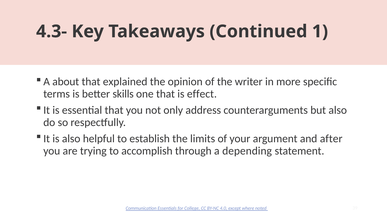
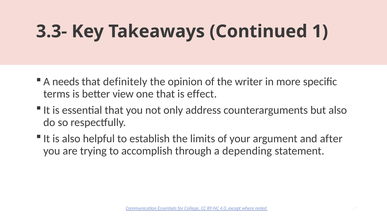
4.3-: 4.3- -> 3.3-
about: about -> needs
explained: explained -> definitely
skills: skills -> view
